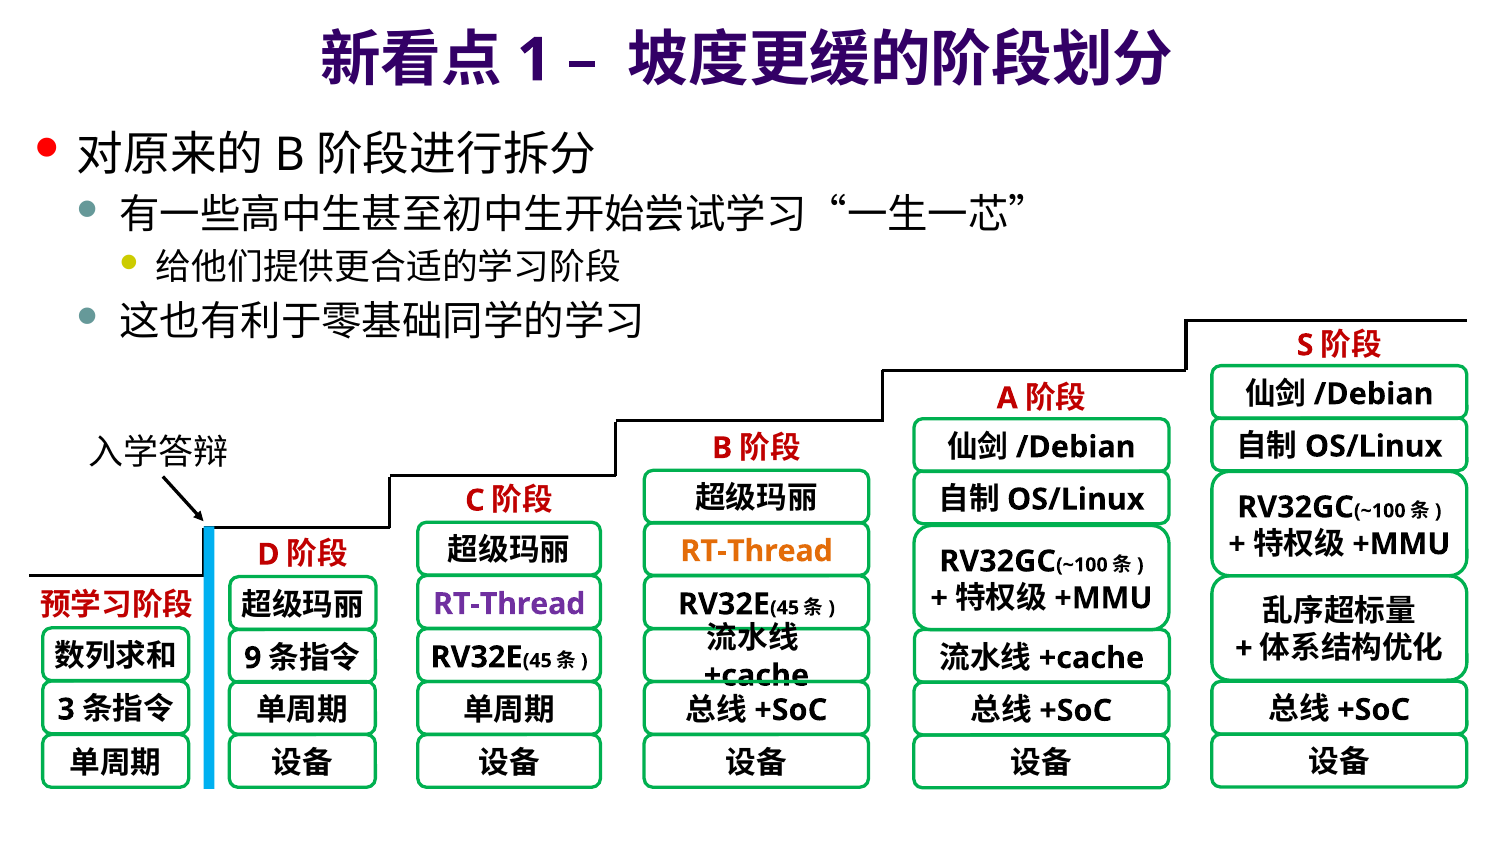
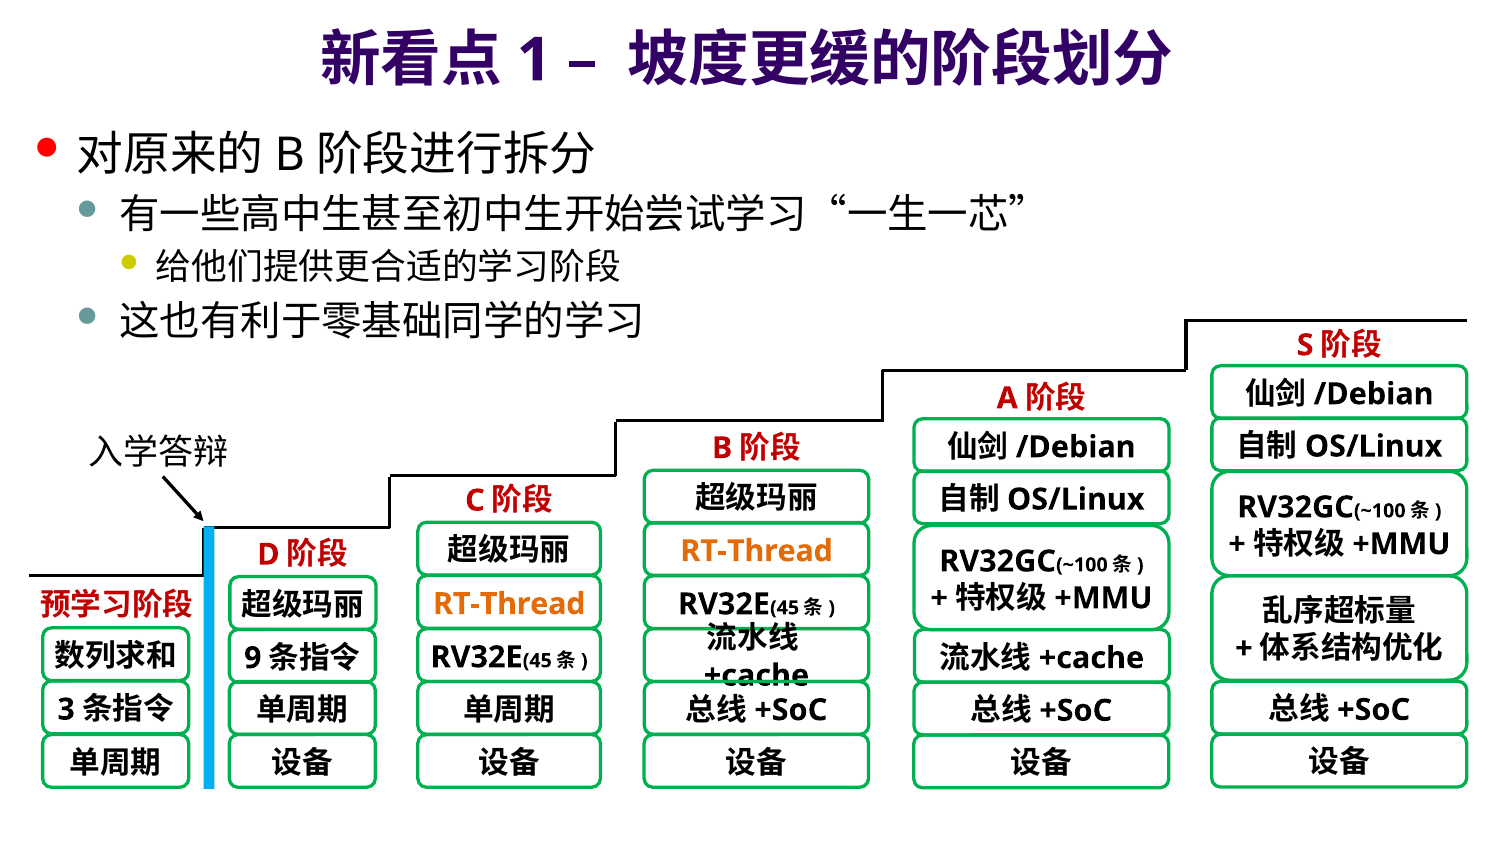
RT-Thread at (509, 604) colour: purple -> orange
